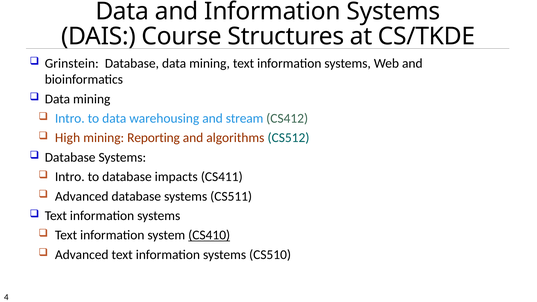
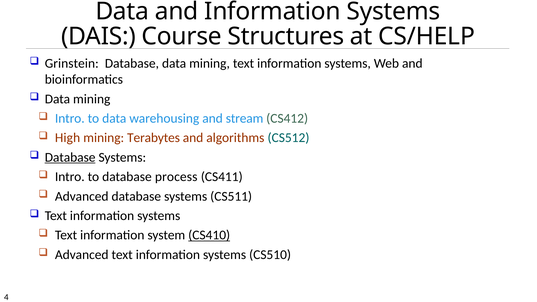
CS/TKDE: CS/TKDE -> CS/HELP
Reporting: Reporting -> Terabytes
Database at (70, 157) underline: none -> present
impacts: impacts -> process
